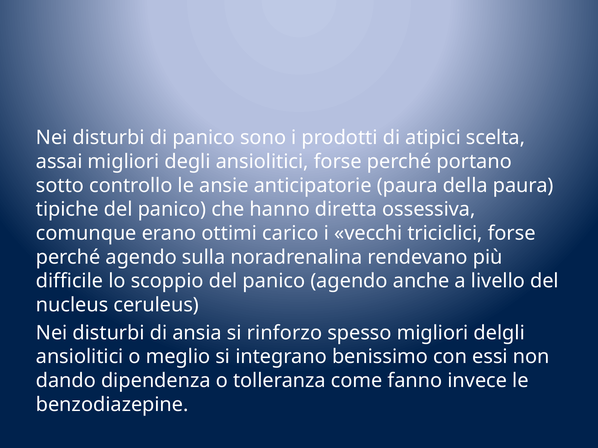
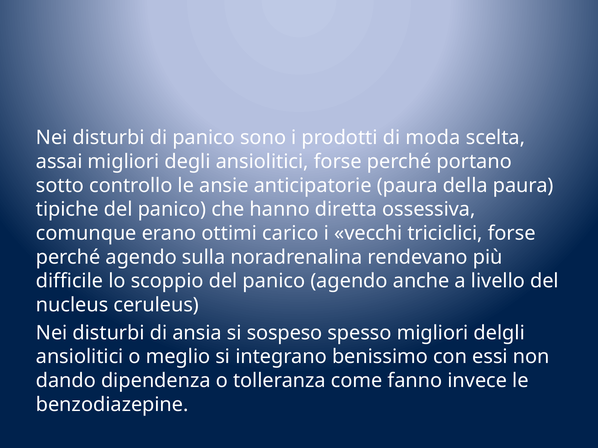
atipici: atipici -> moda
rinforzo: rinforzo -> sospeso
